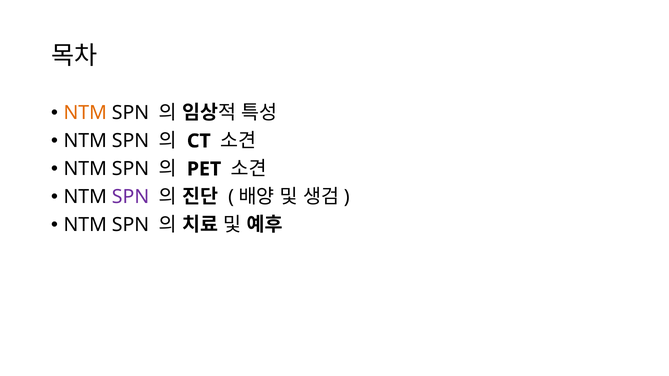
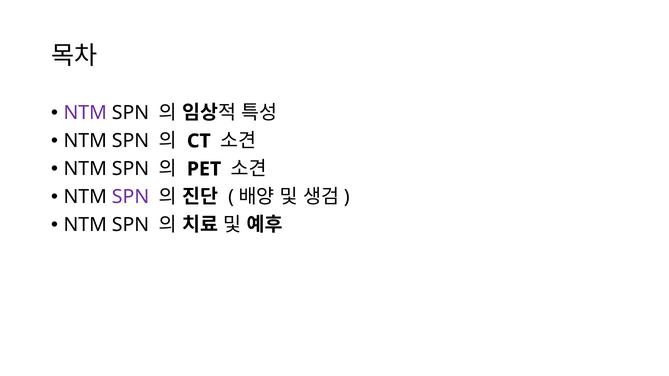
NTM at (85, 113) colour: orange -> purple
